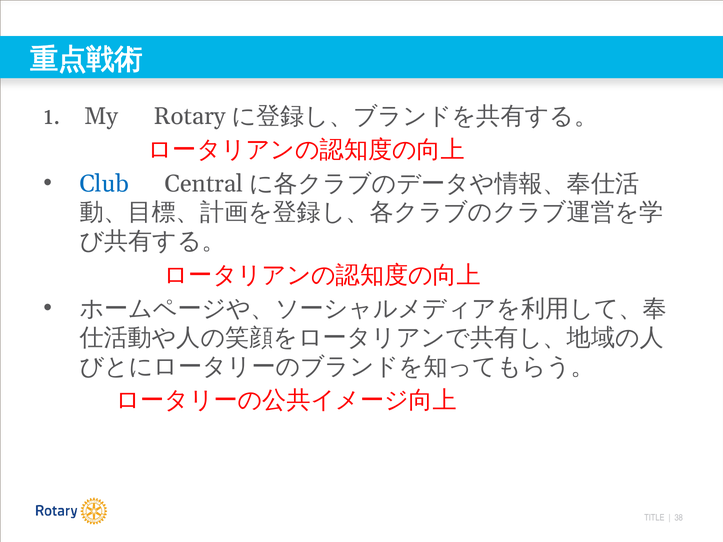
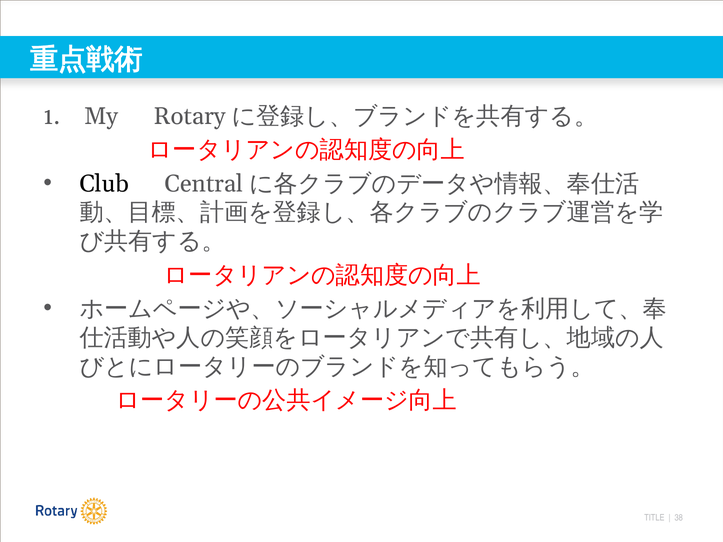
Club colour: blue -> black
